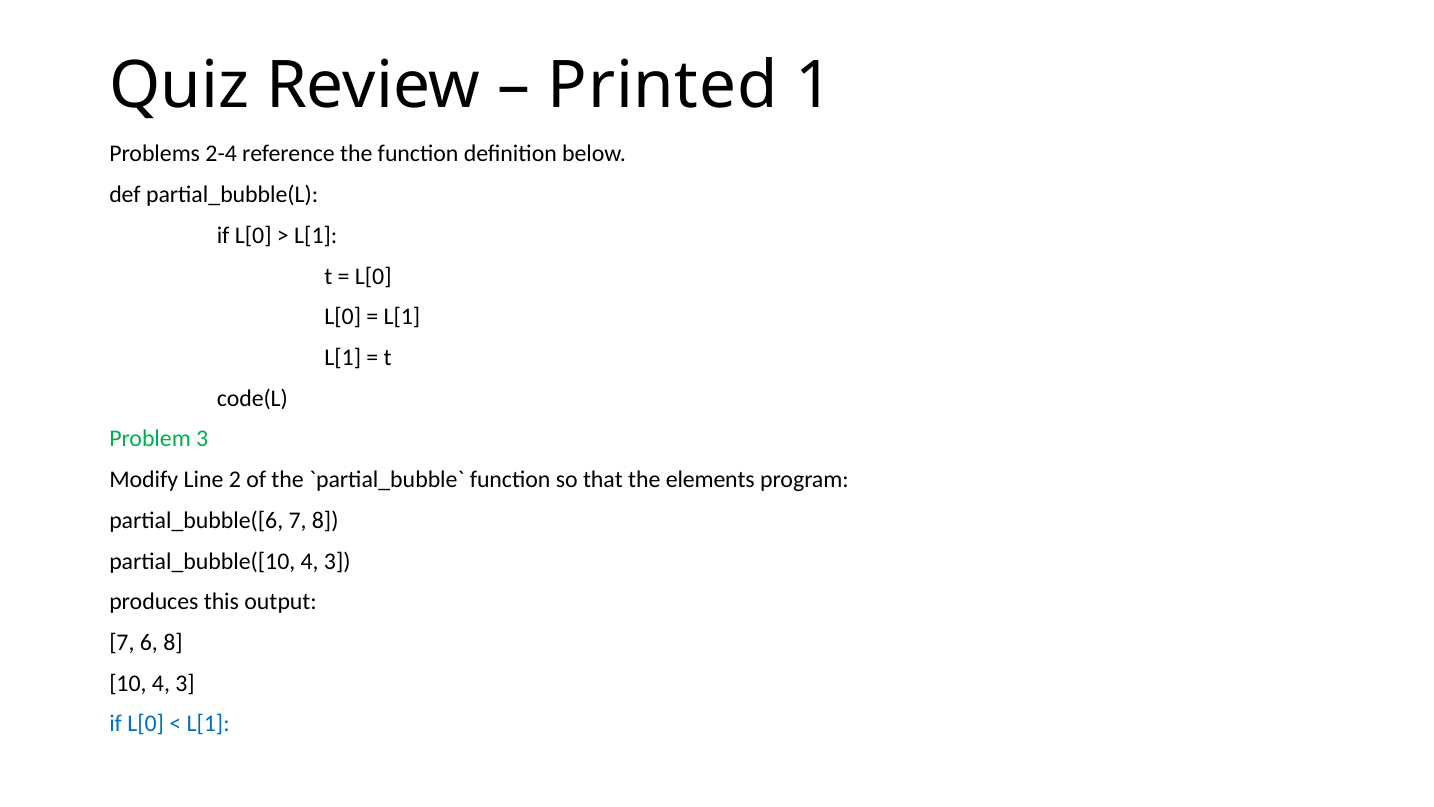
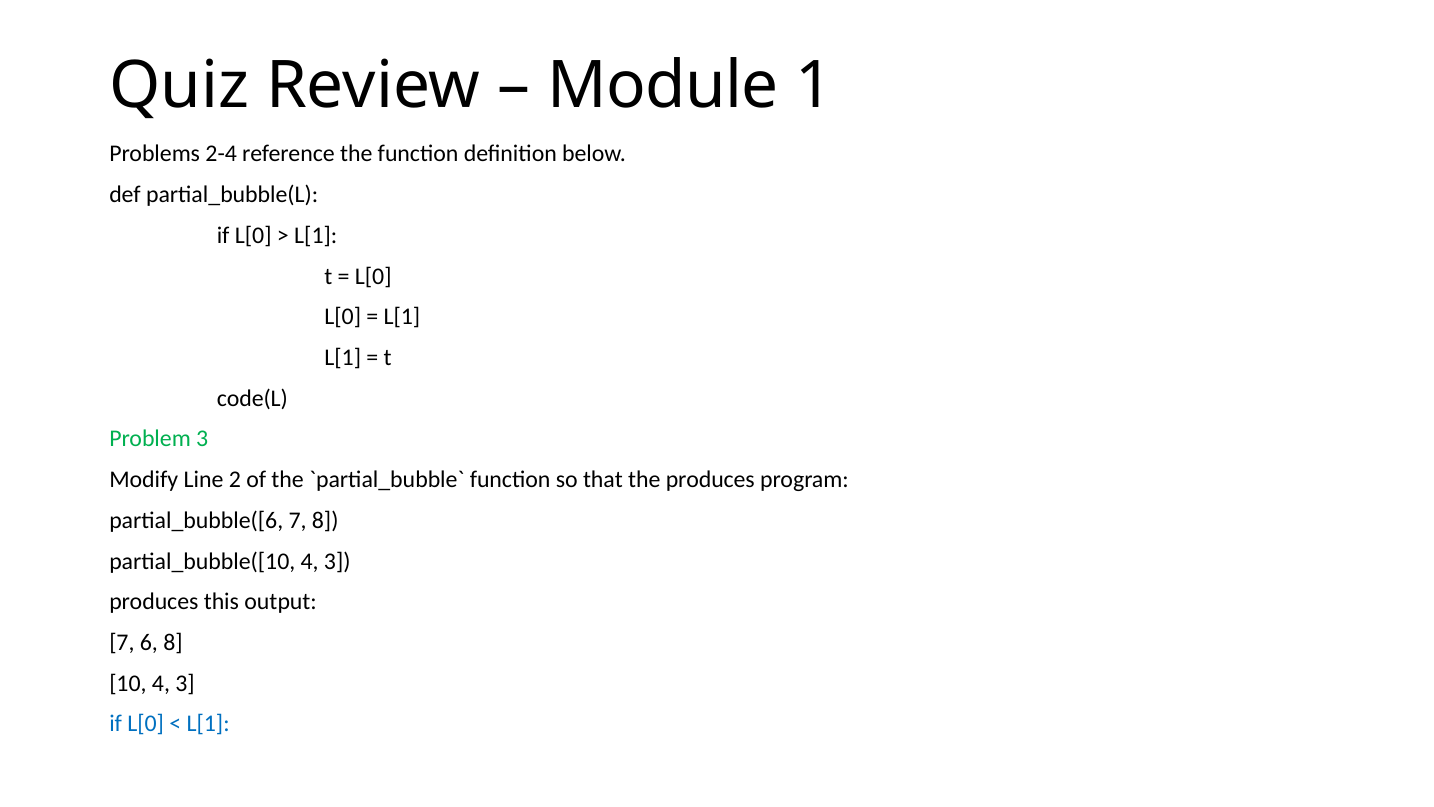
Printed: Printed -> Module
the elements: elements -> produces
